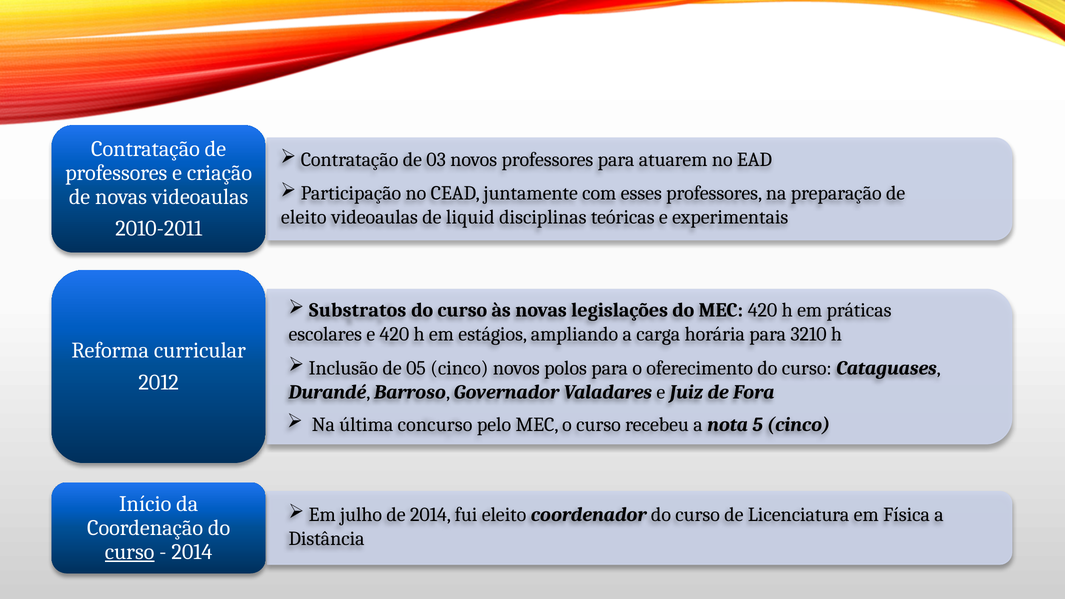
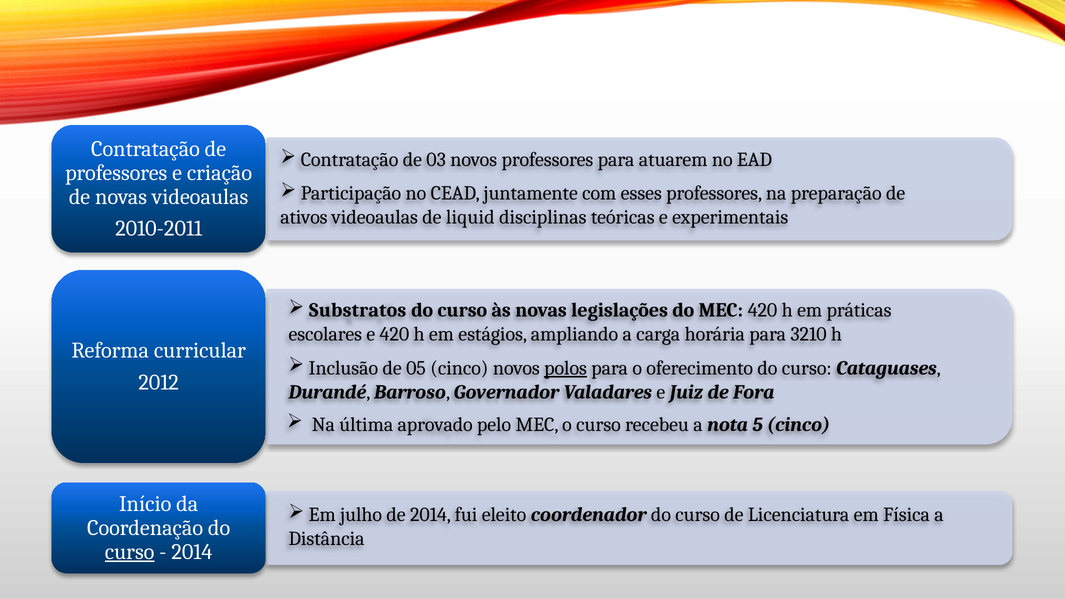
eleito at (304, 217): eleito -> ativos
polos underline: none -> present
concurso: concurso -> aprovado
